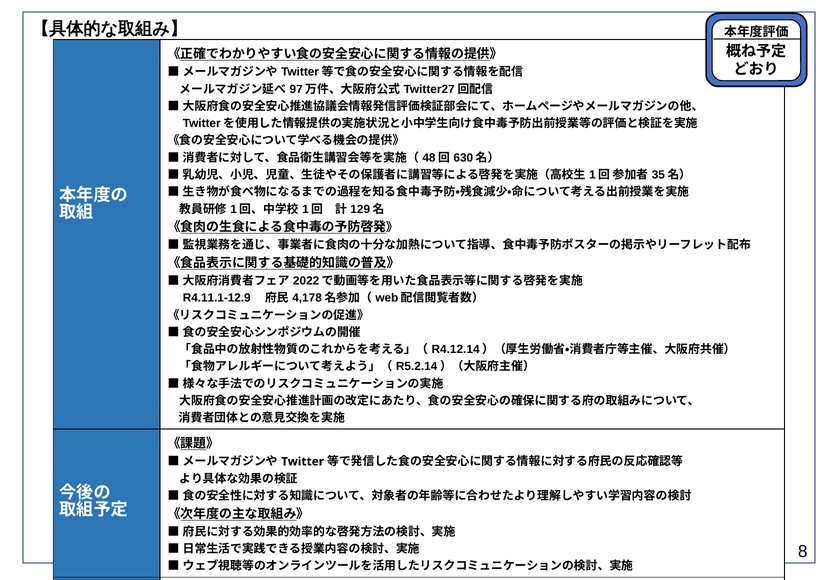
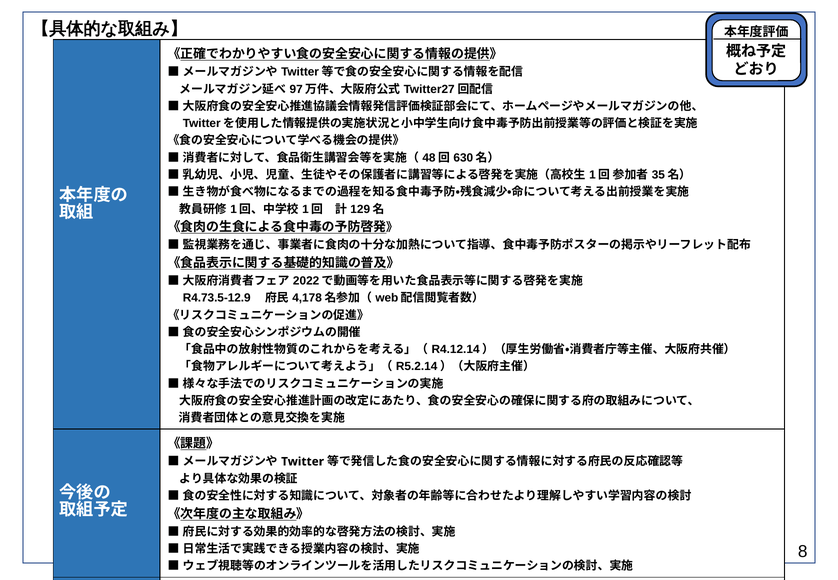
R4.11.1-12.9: R4.11.1-12.9 -> R4.73.5-12.9
